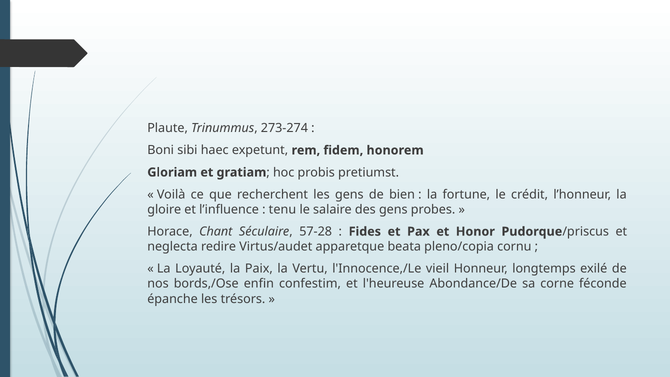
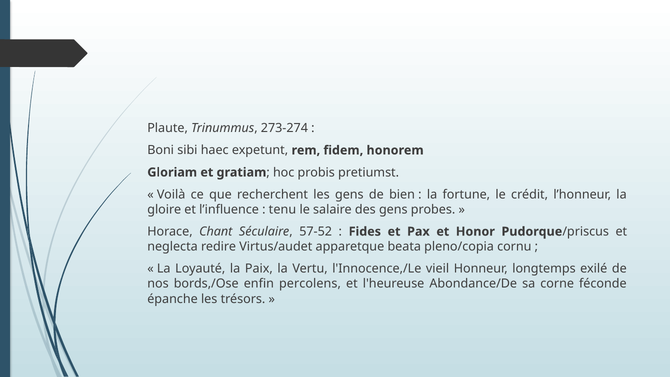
57-28: 57-28 -> 57-52
confestim: confestim -> percolens
